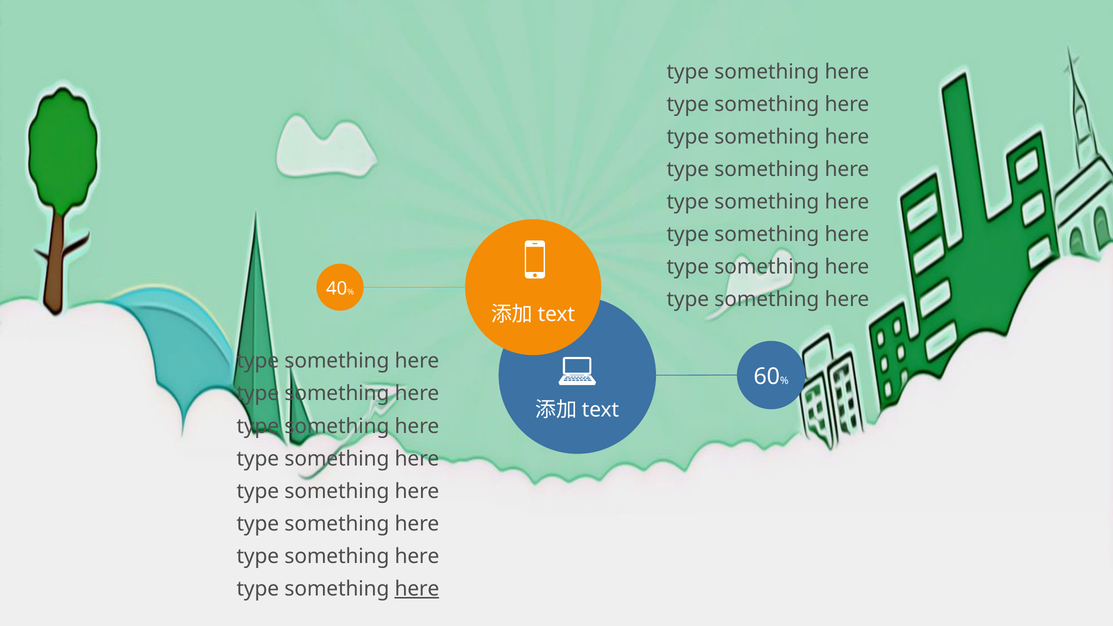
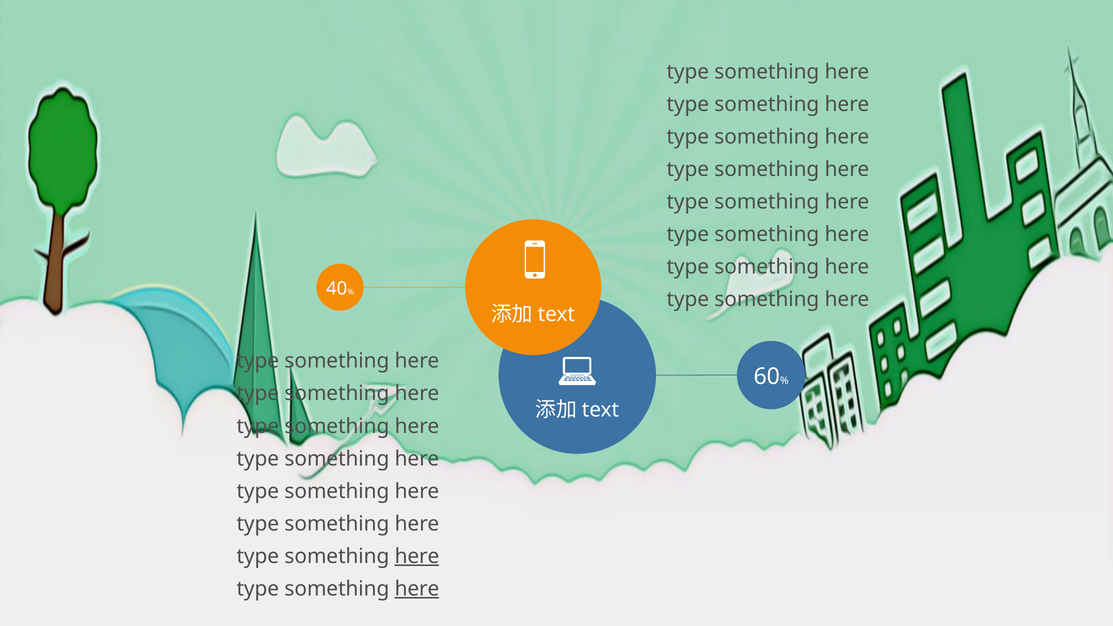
here at (417, 556) underline: none -> present
